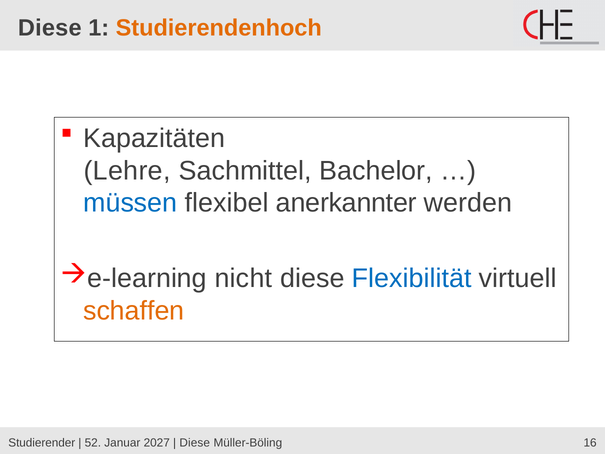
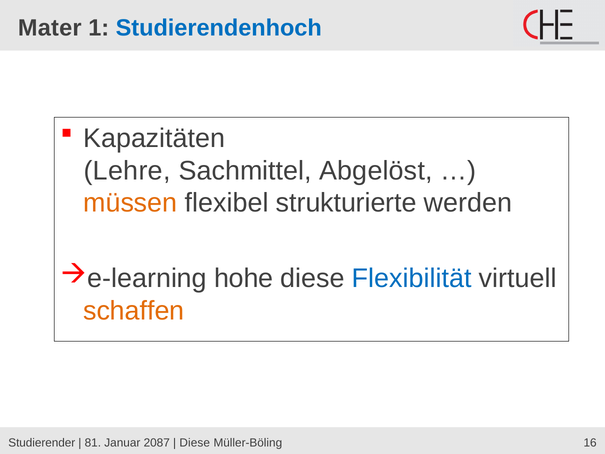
Diese at (50, 28): Diese -> Mater
Studierendenhoch colour: orange -> blue
Bachelor: Bachelor -> Abgelöst
müssen colour: blue -> orange
anerkannter: anerkannter -> strukturierte
nicht: nicht -> hohe
52: 52 -> 81
2027: 2027 -> 2087
